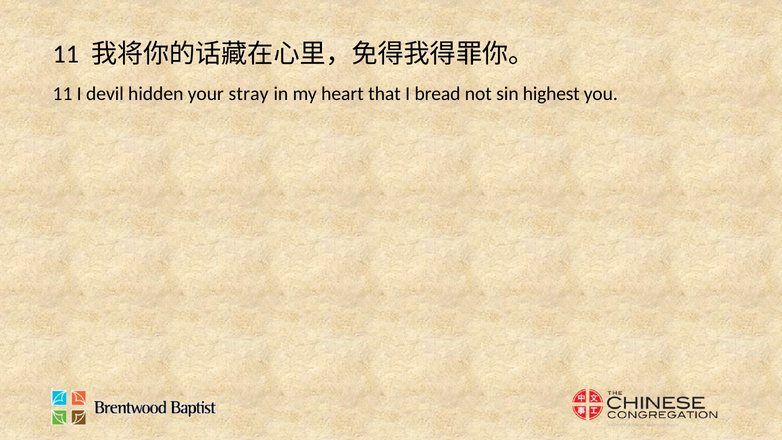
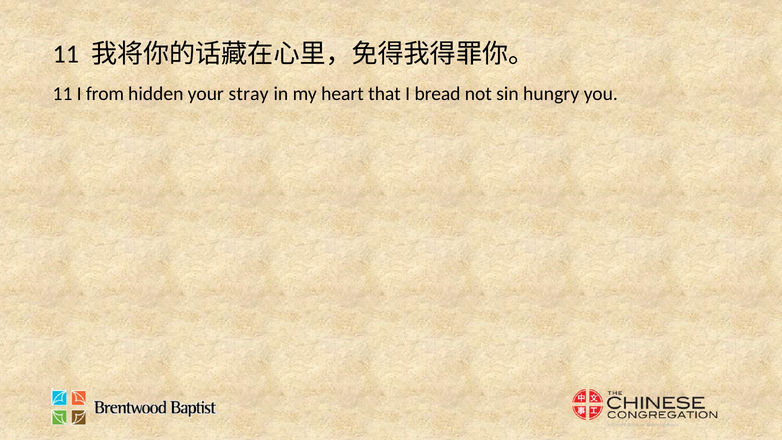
devil: devil -> from
highest: highest -> hungry
